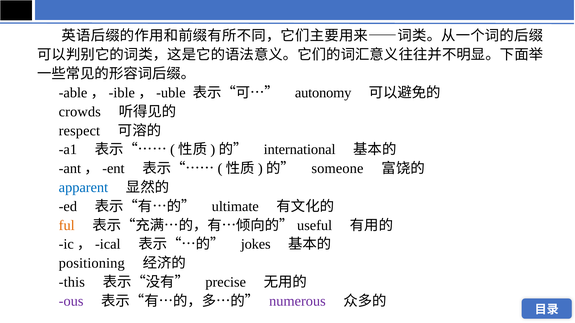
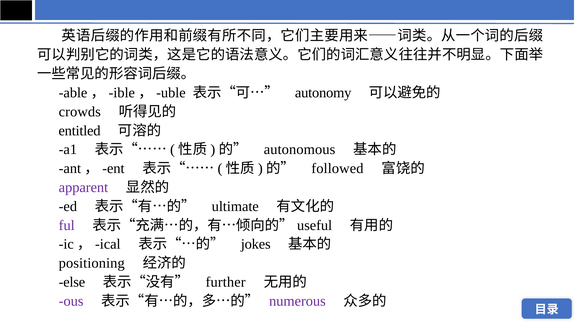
respect: respect -> entitled
international: international -> autonomous
someone: someone -> followed
apparent colour: blue -> purple
ful colour: orange -> purple
this: this -> else
precise: precise -> further
